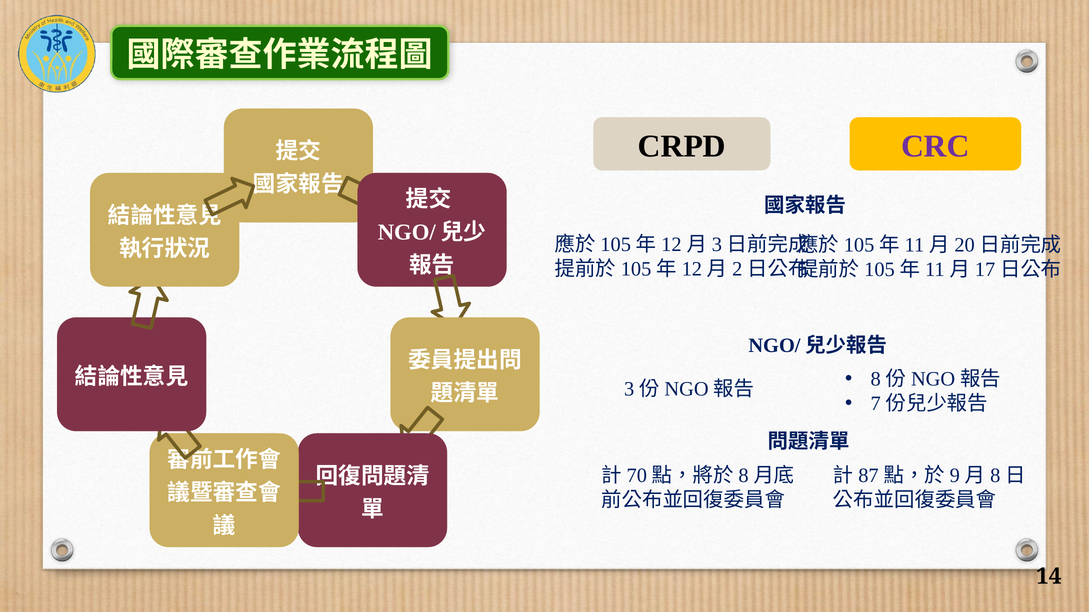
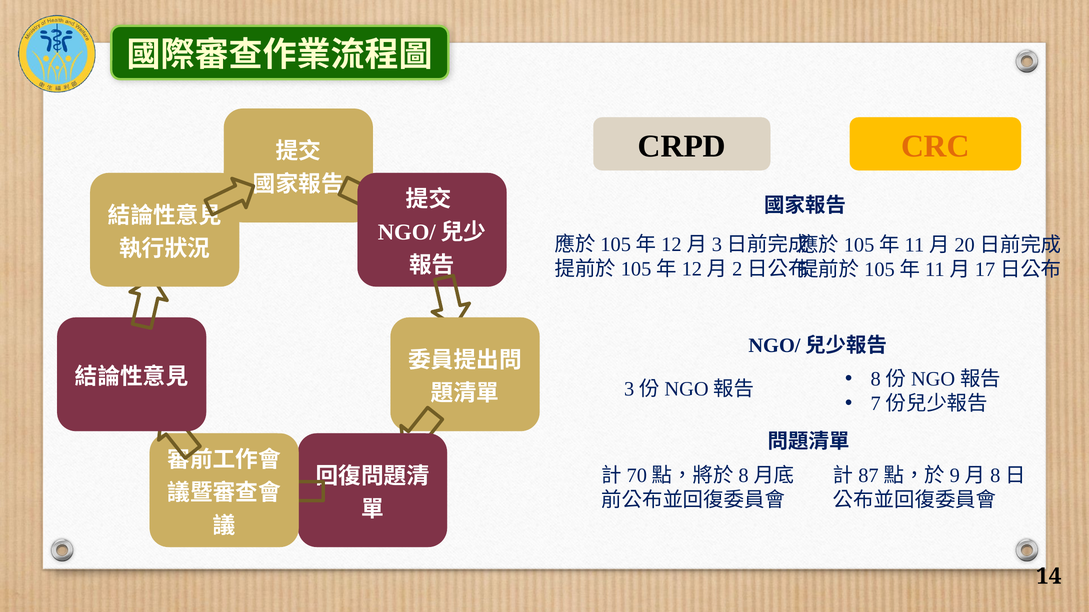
CRC colour: purple -> orange
